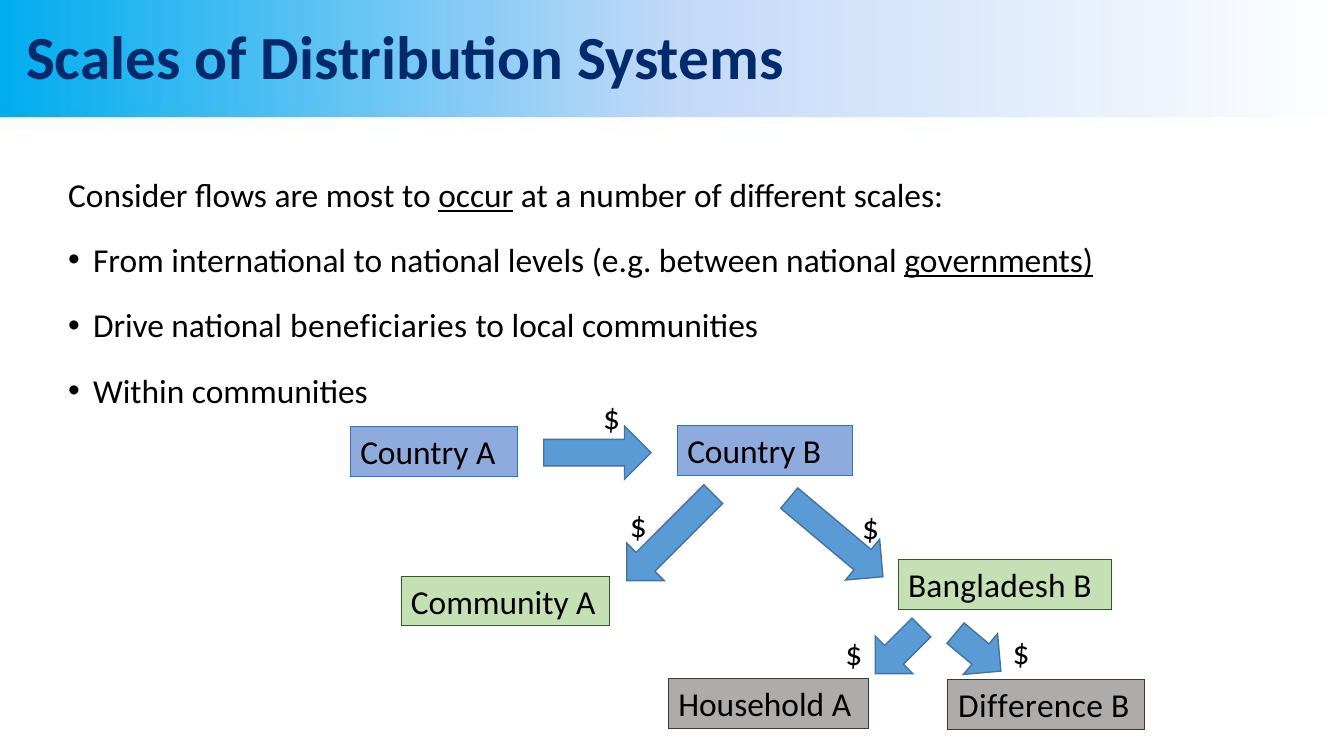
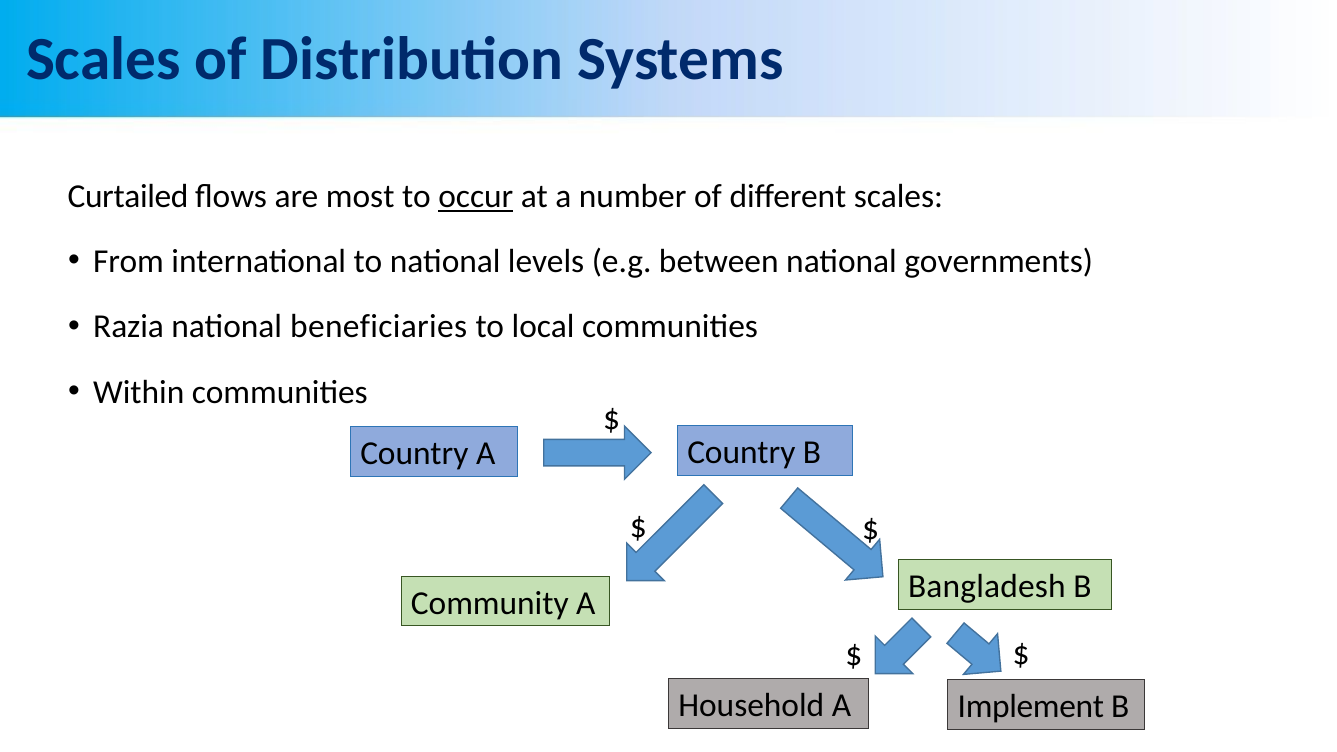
Consider: Consider -> Curtailed
governments underline: present -> none
Drive: Drive -> Razia
Difference: Difference -> Implement
